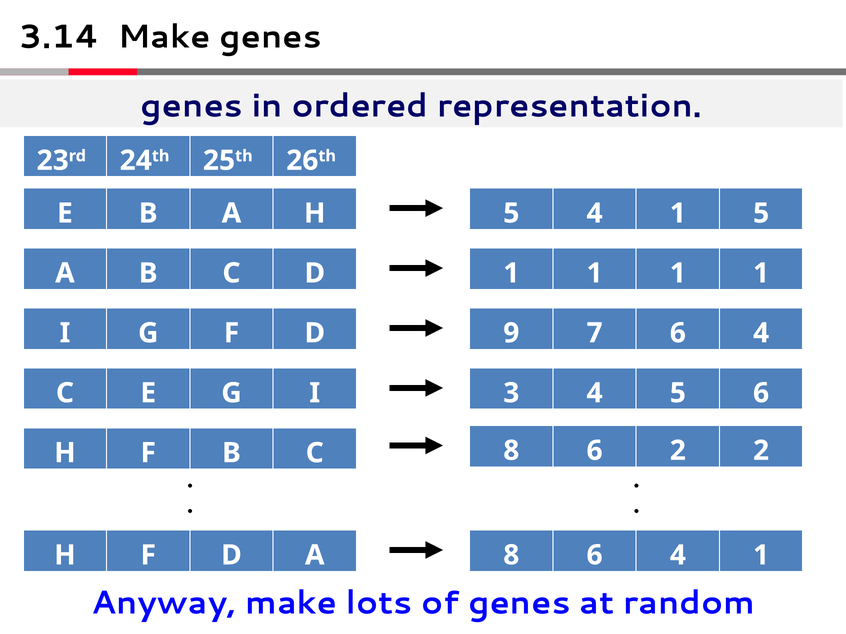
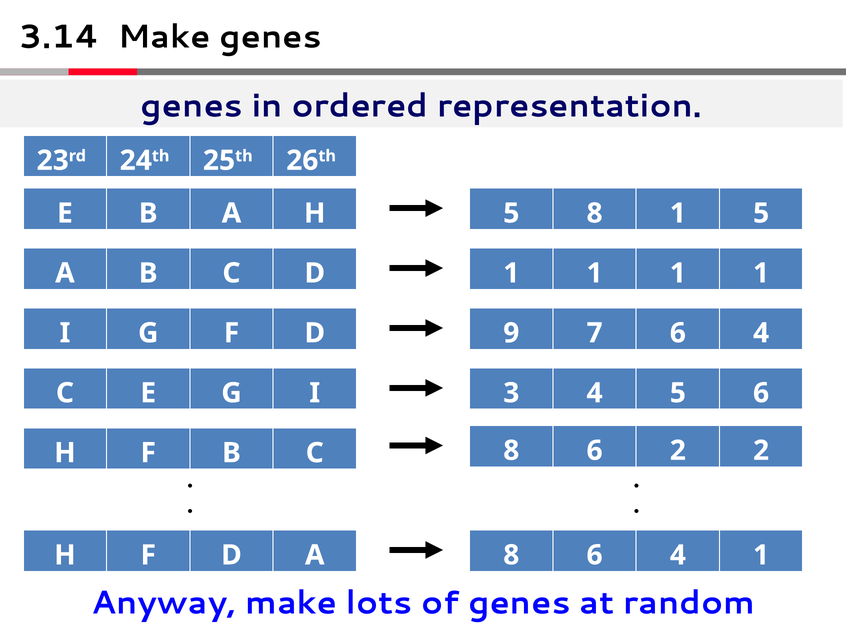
5 4: 4 -> 8
